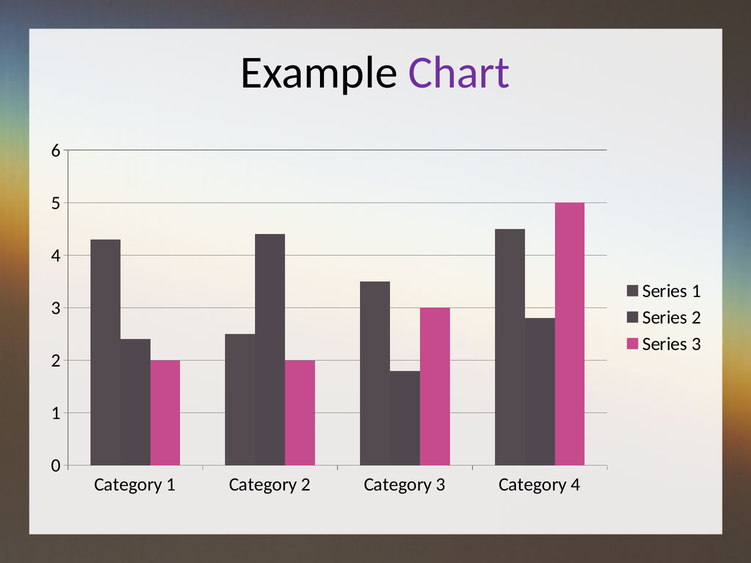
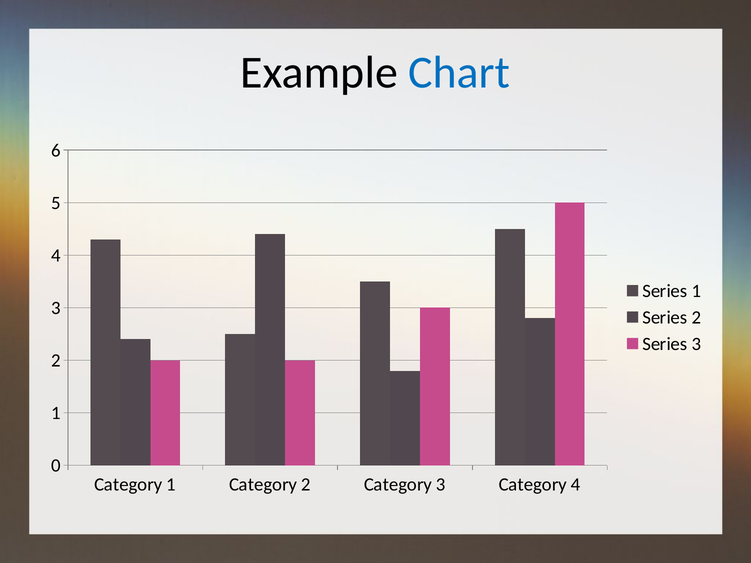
Chart colour: purple -> blue
